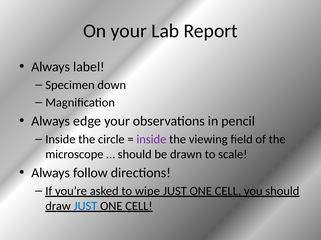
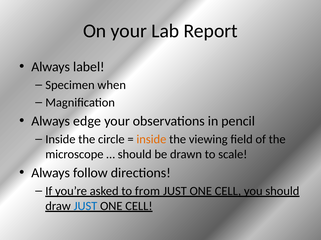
down: down -> when
inside at (151, 140) colour: purple -> orange
wipe: wipe -> from
